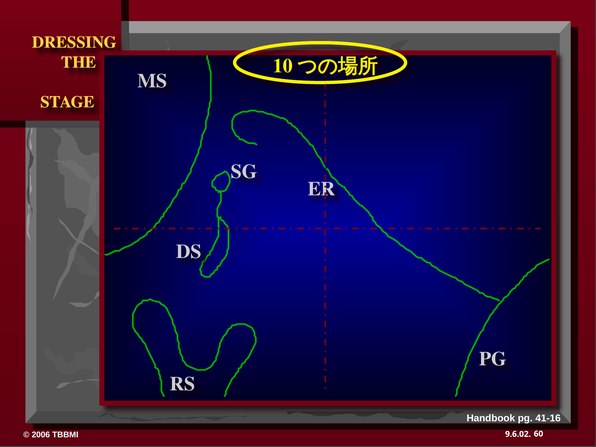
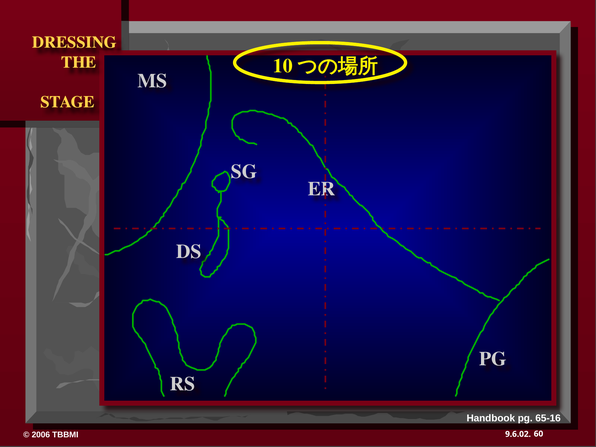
41-16: 41-16 -> 65-16
